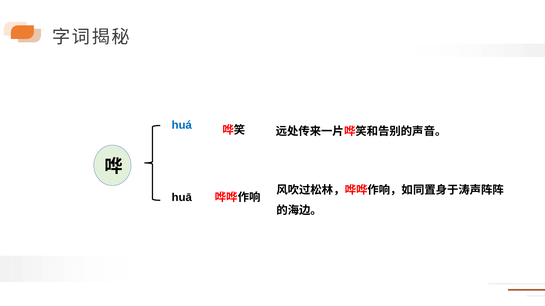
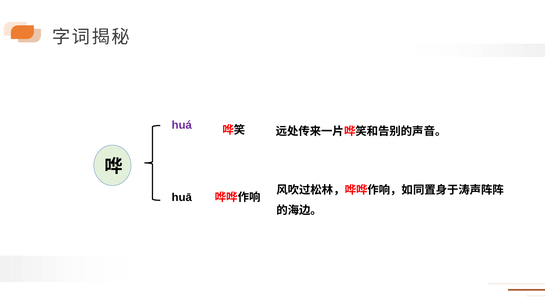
huá colour: blue -> purple
